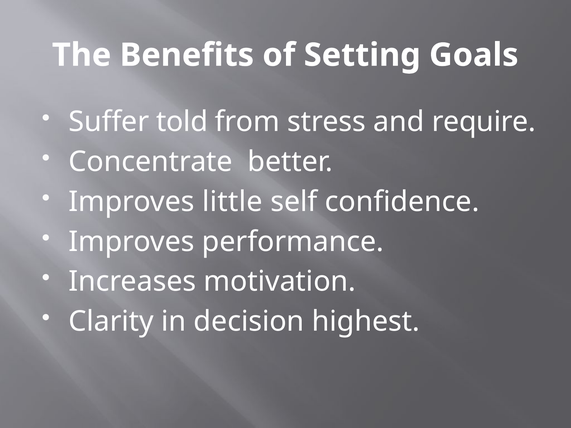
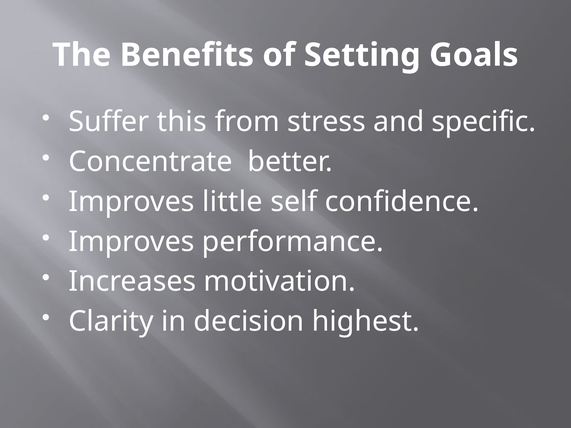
told: told -> this
require: require -> specific
